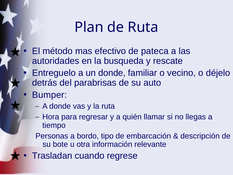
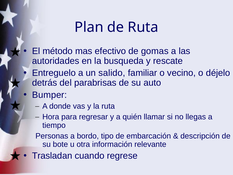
pateca: pateca -> gomas
un donde: donde -> salido
